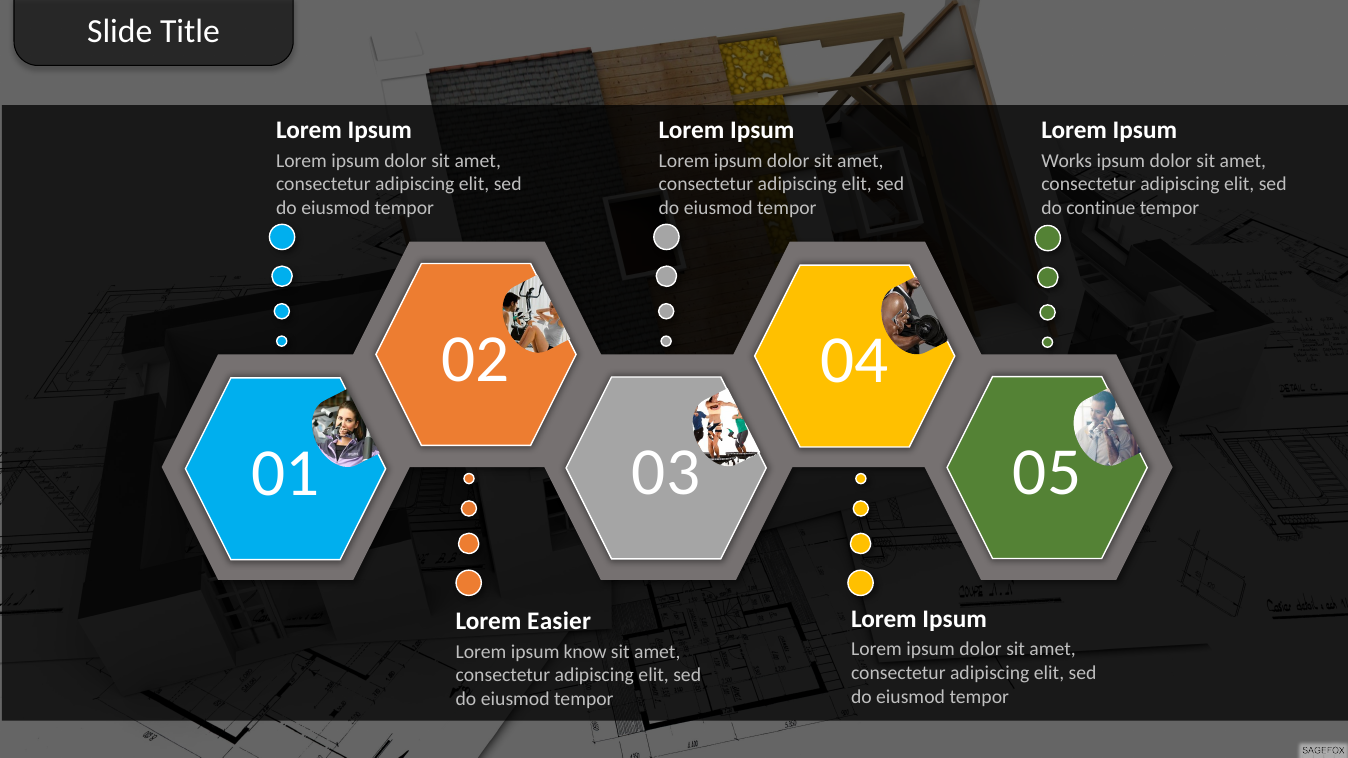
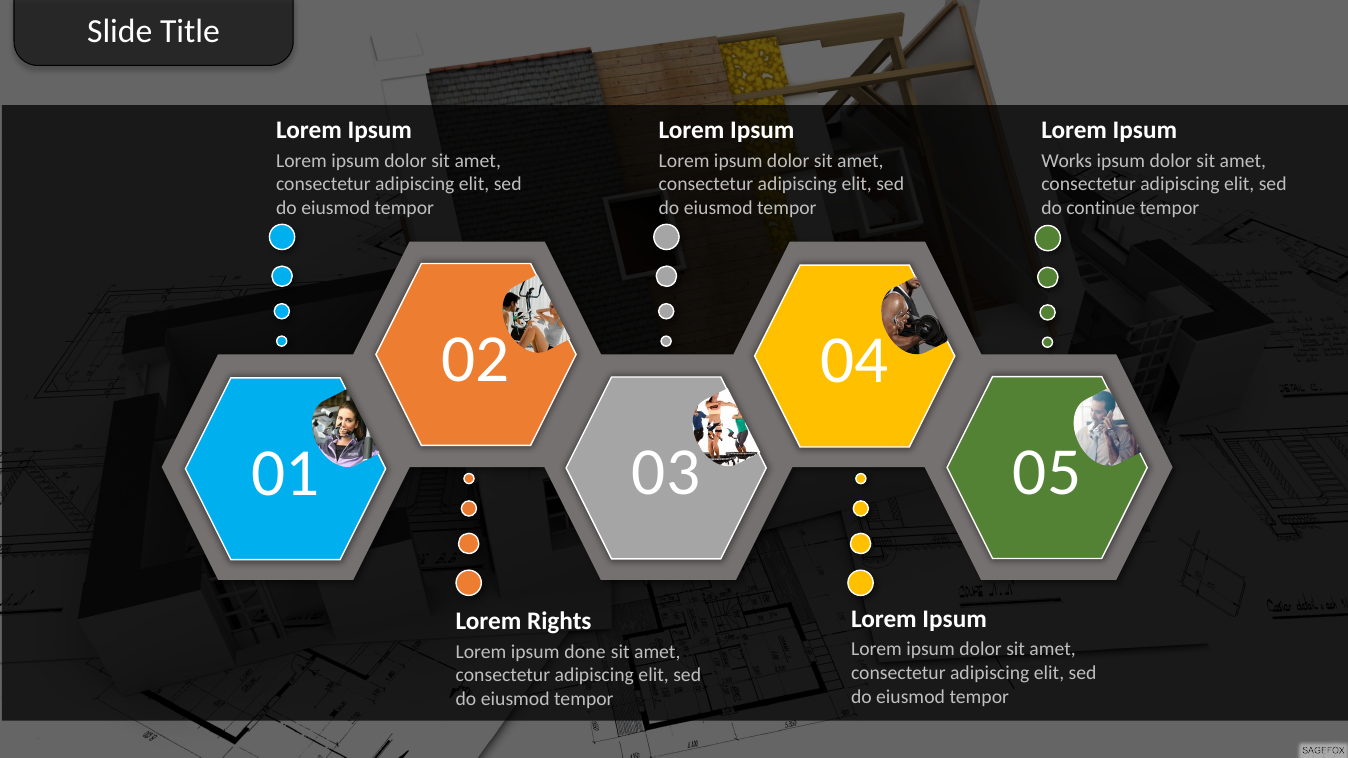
Easier: Easier -> Rights
know: know -> done
